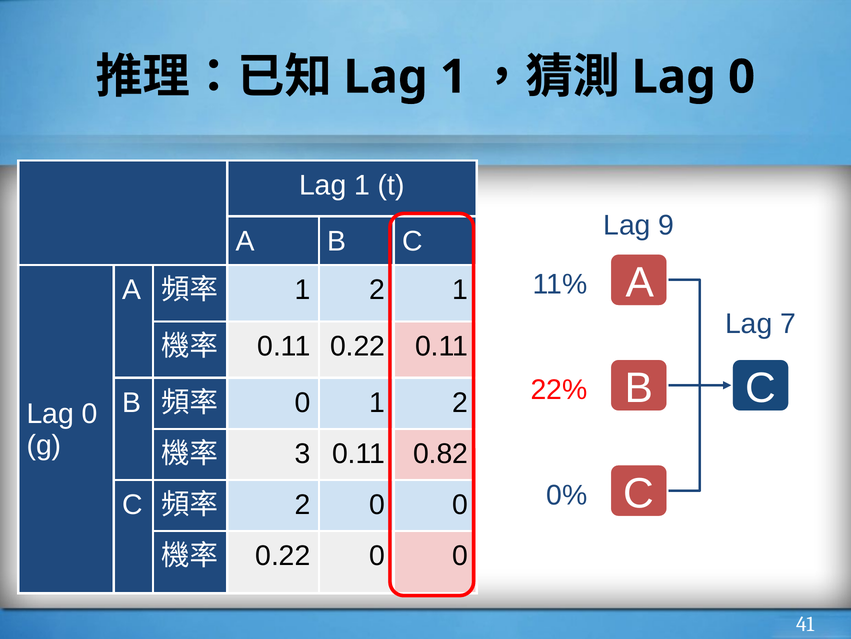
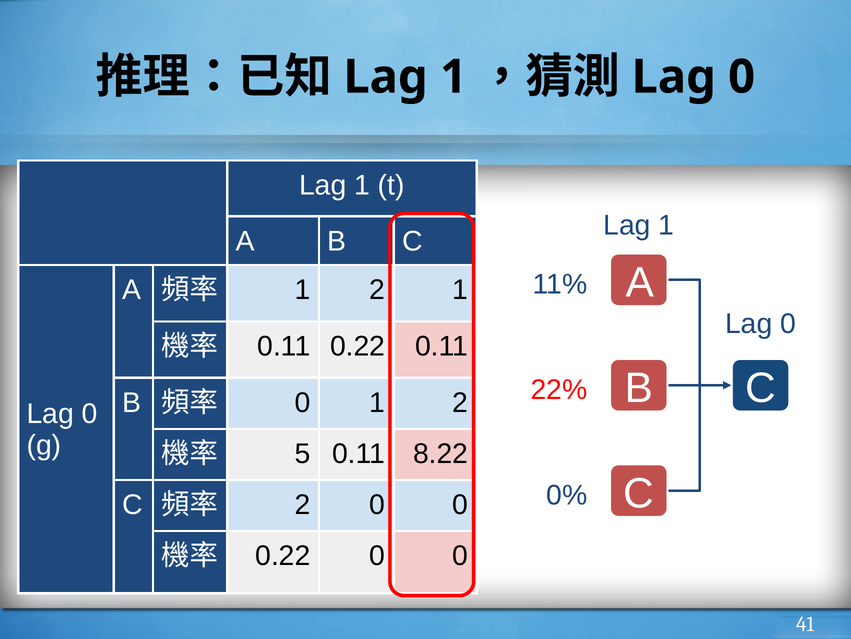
9 at (666, 225): 9 -> 1
7 at (788, 324): 7 -> 0
3: 3 -> 5
0.82: 0.82 -> 8.22
